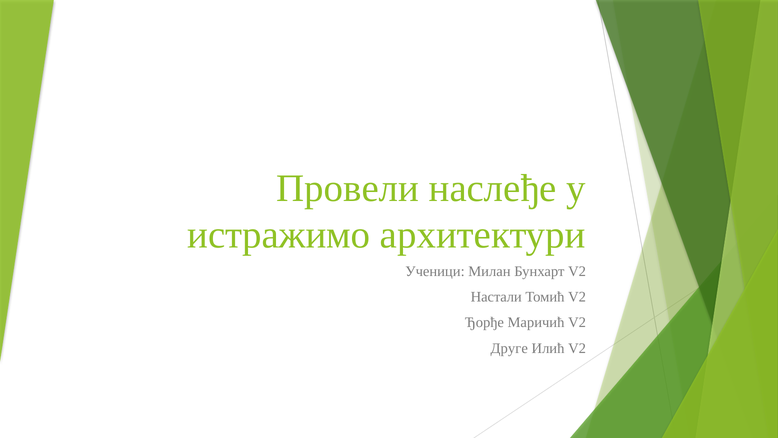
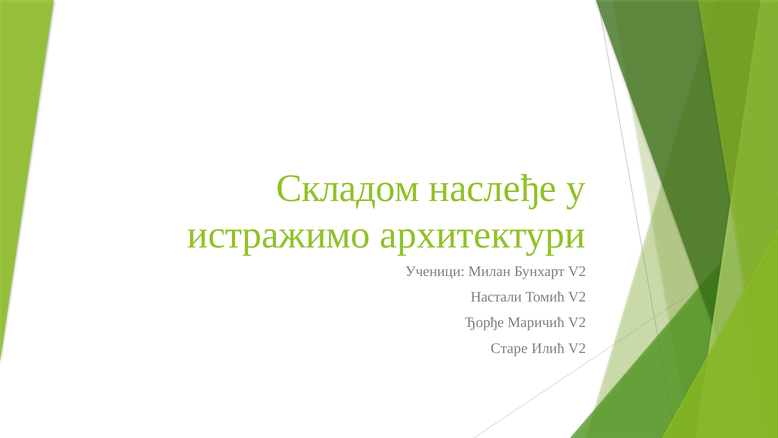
Провели: Провели -> Складом
Друге: Друге -> Старе
